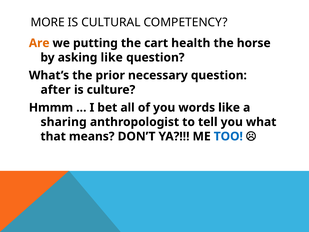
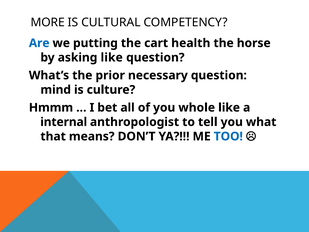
Are colour: orange -> blue
after: after -> mind
words: words -> whole
sharing: sharing -> internal
